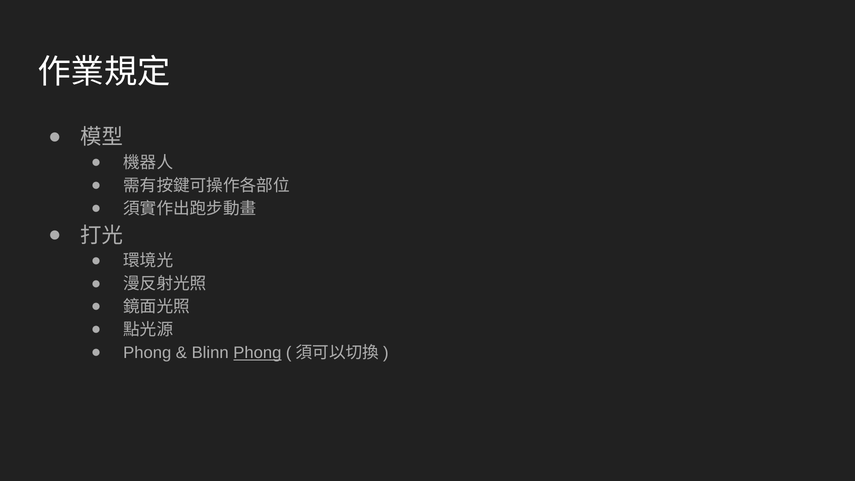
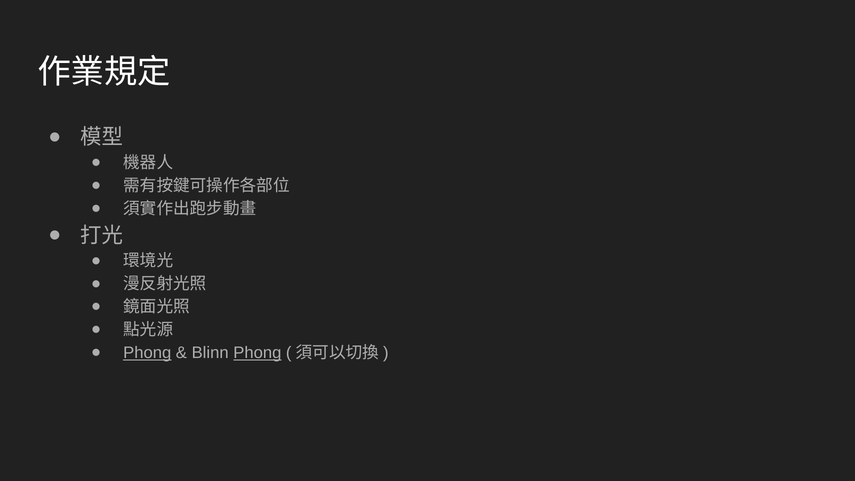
Phong at (147, 353) underline: none -> present
